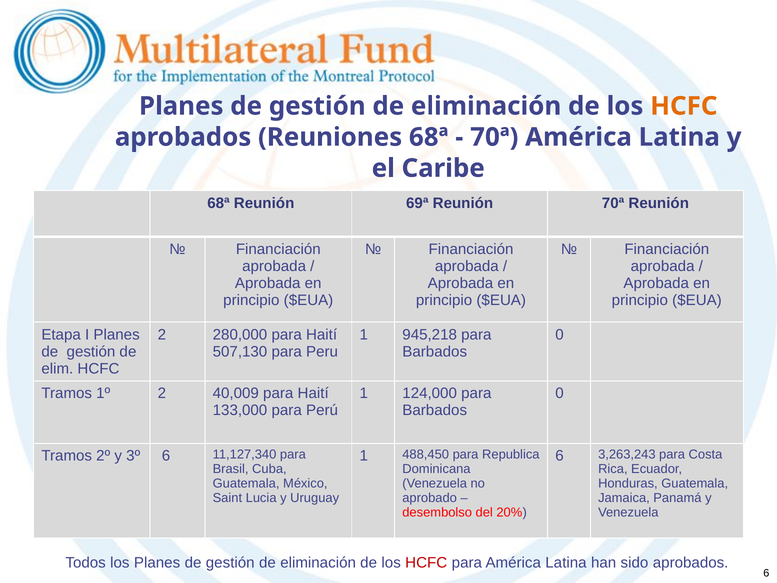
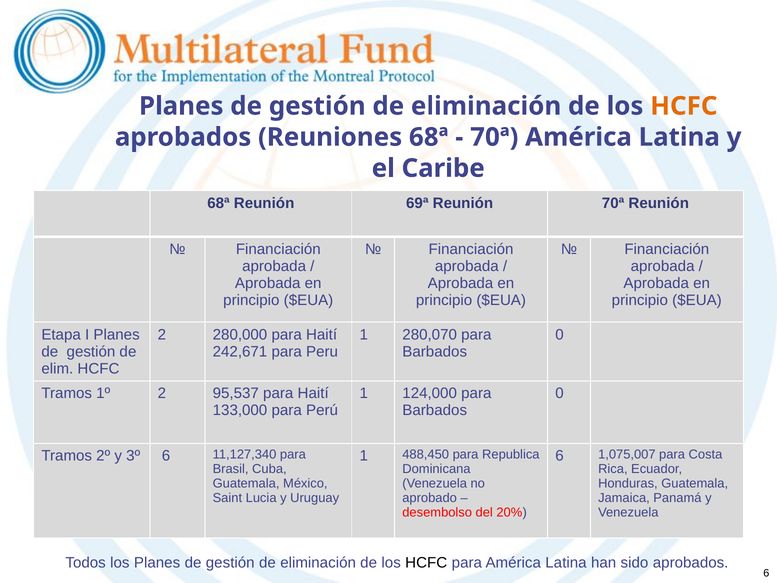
945,218: 945,218 -> 280,070
507,130: 507,130 -> 242,671
40,009: 40,009 -> 95,537
3,263,243: 3,263,243 -> 1,075,007
HCFC at (426, 562) colour: red -> black
